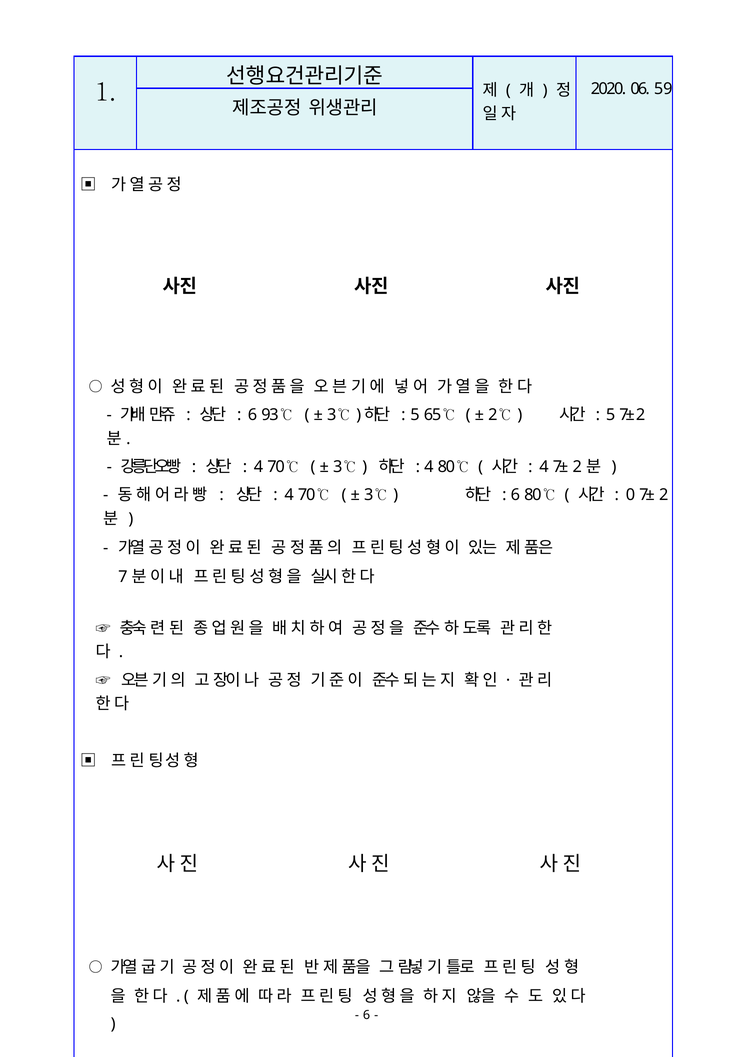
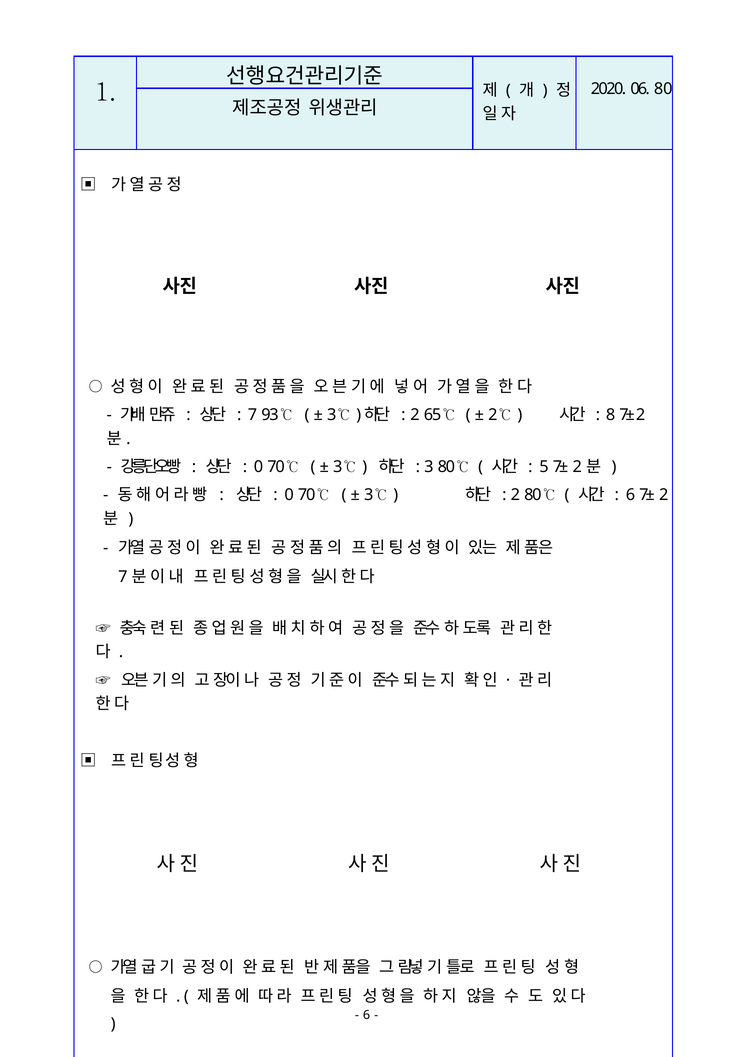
59: 59 -> 80
6 at (253, 415): 6 -> 7
5 at (415, 415): 5 -> 2
5 at (611, 415): 5 -> 8
4 at (258, 467): 4 -> 0
4 at (429, 467): 4 -> 3
4 at (544, 467): 4 -> 5
4 at (289, 495): 4 -> 0
6 at (515, 495): 6 -> 2
0 at (630, 495): 0 -> 6
